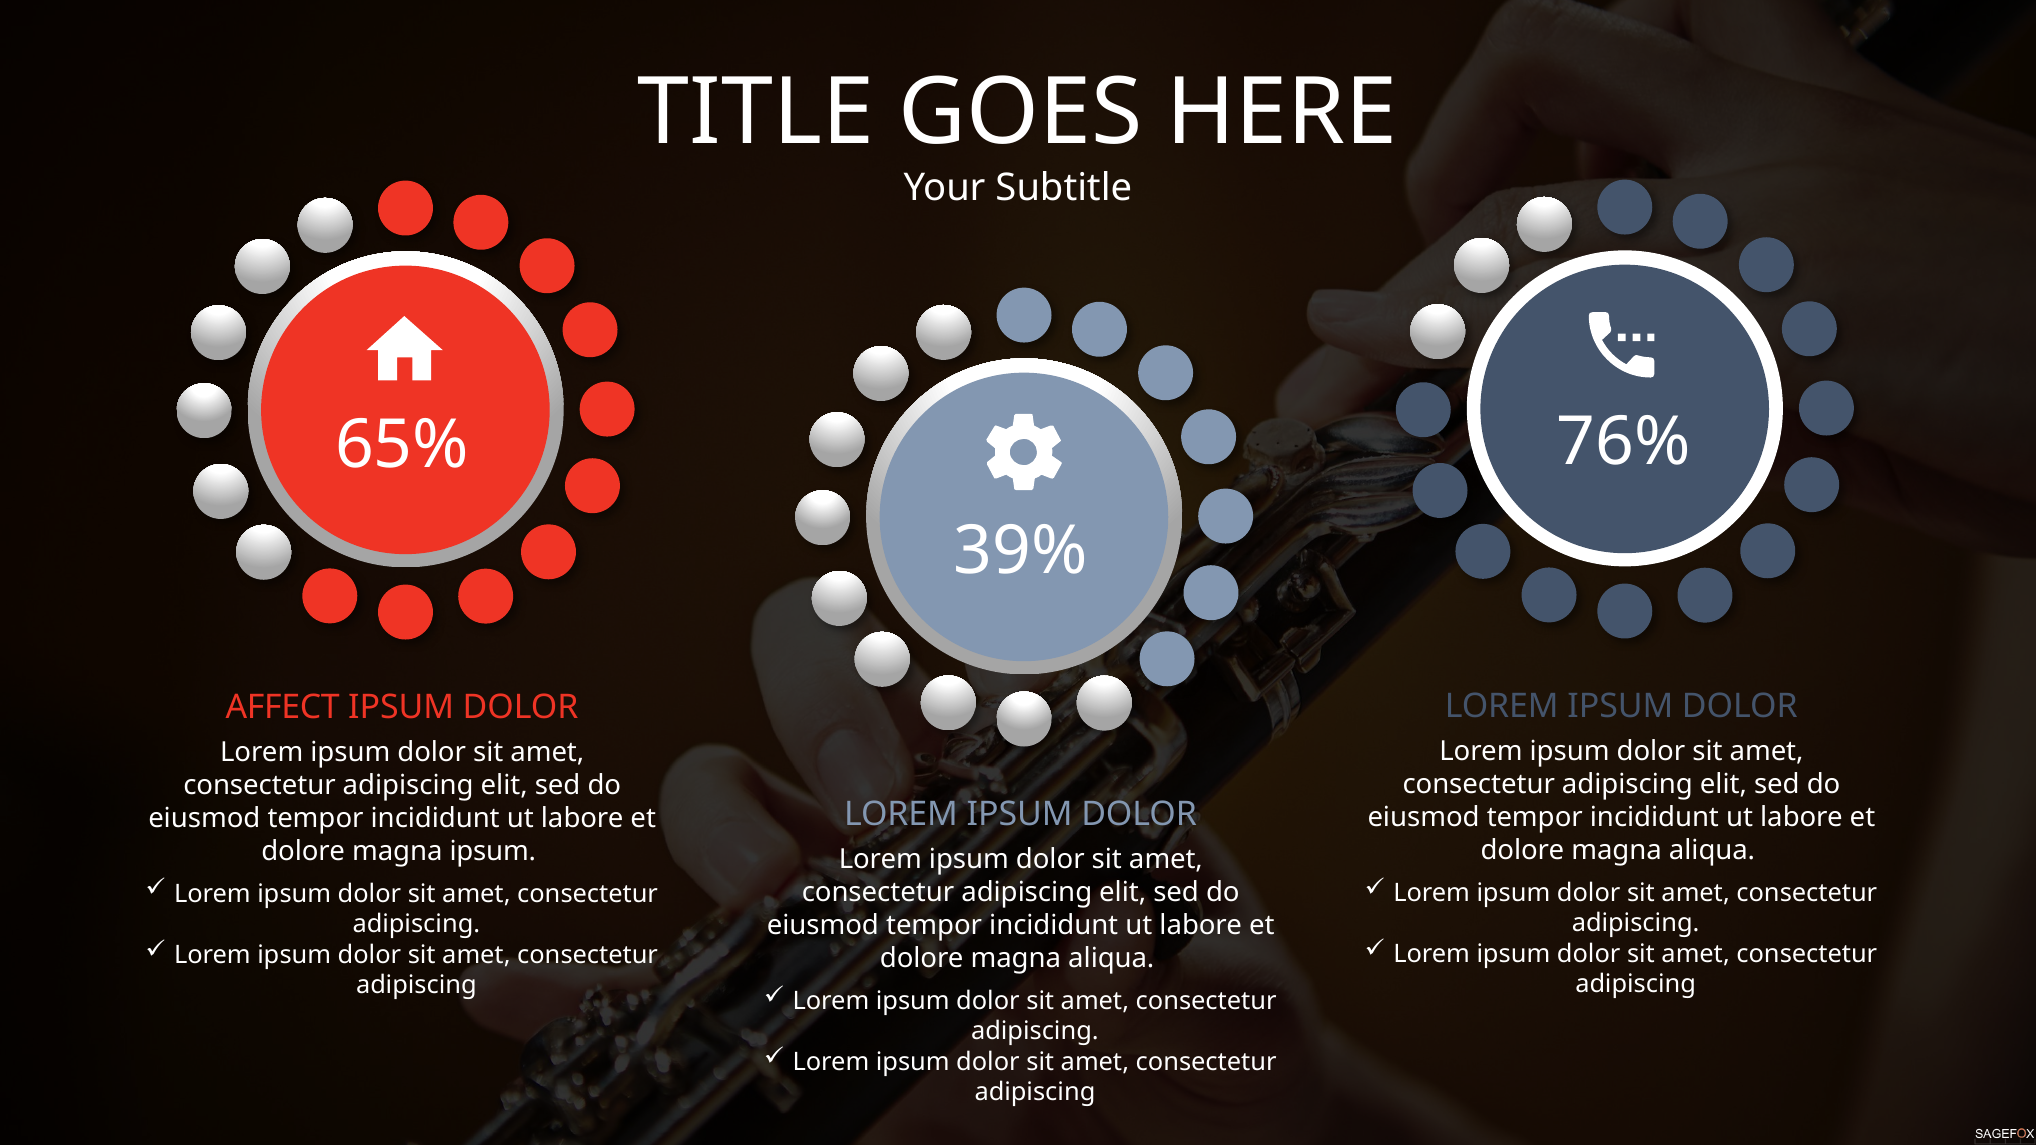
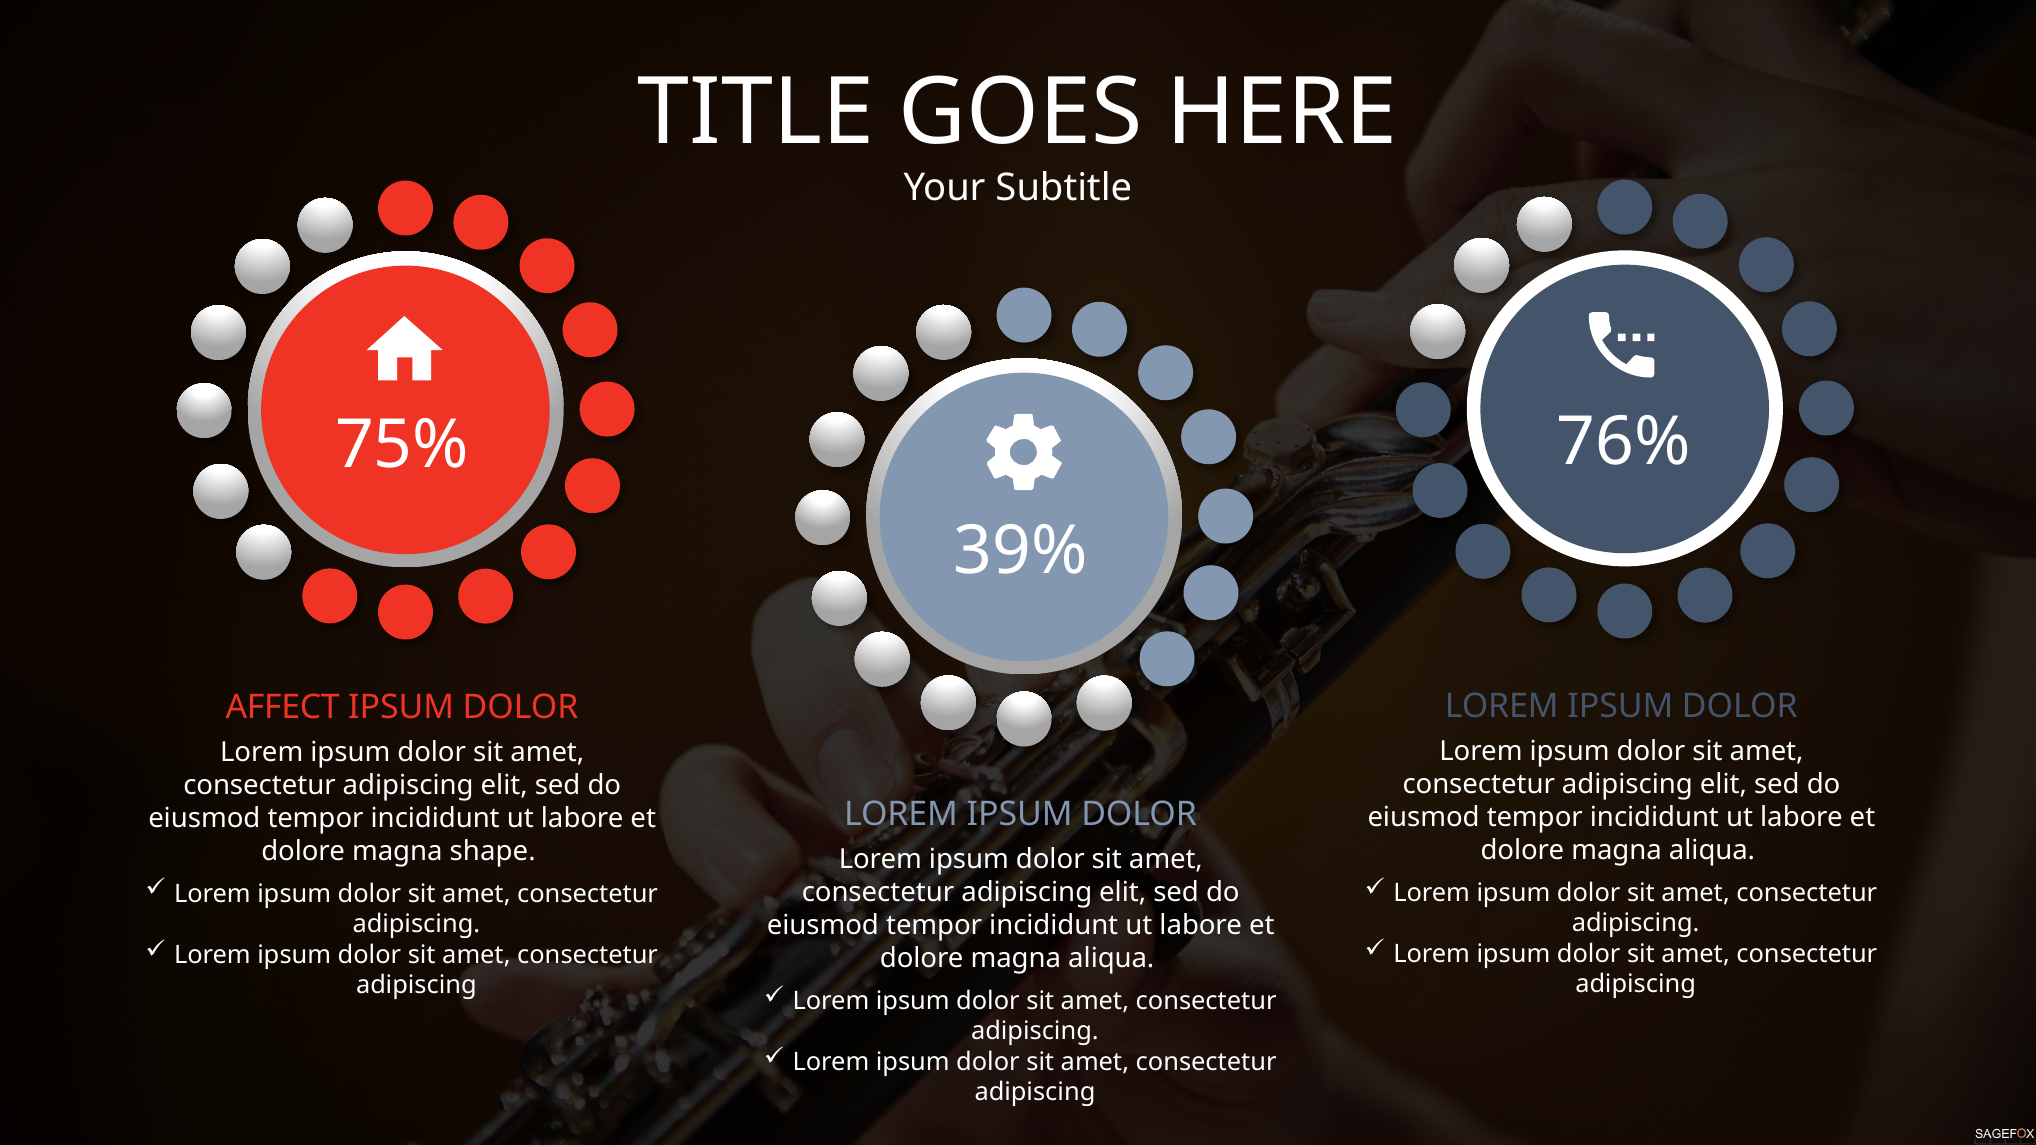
65%: 65% -> 75%
magna ipsum: ipsum -> shape
